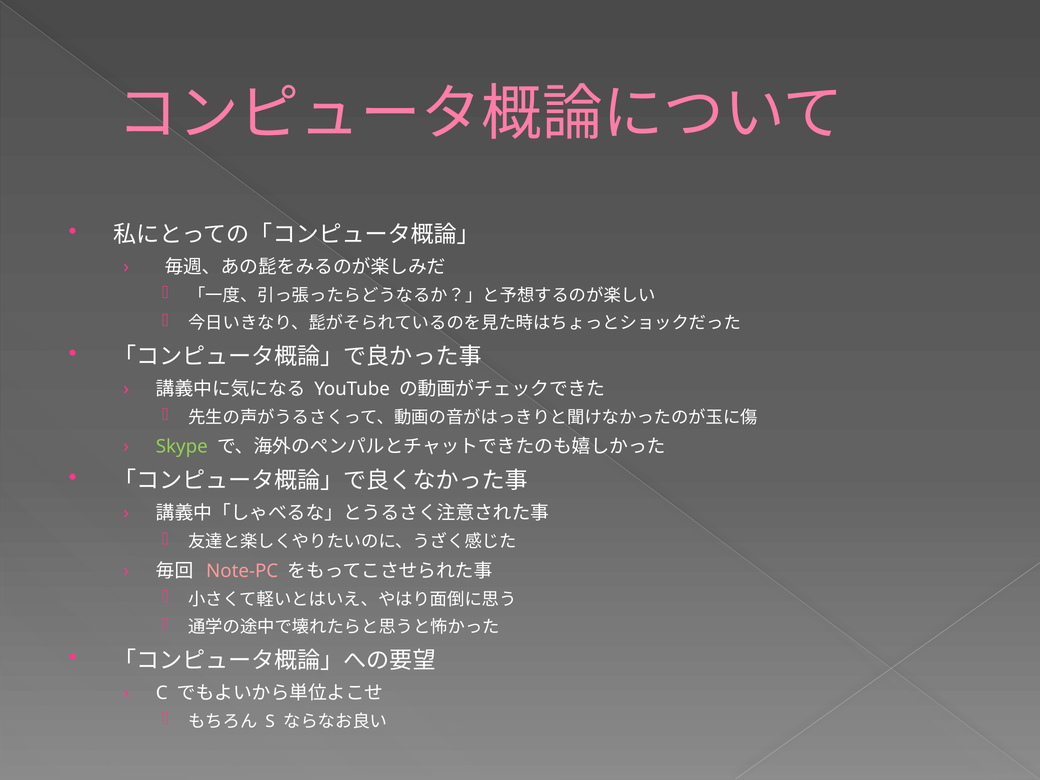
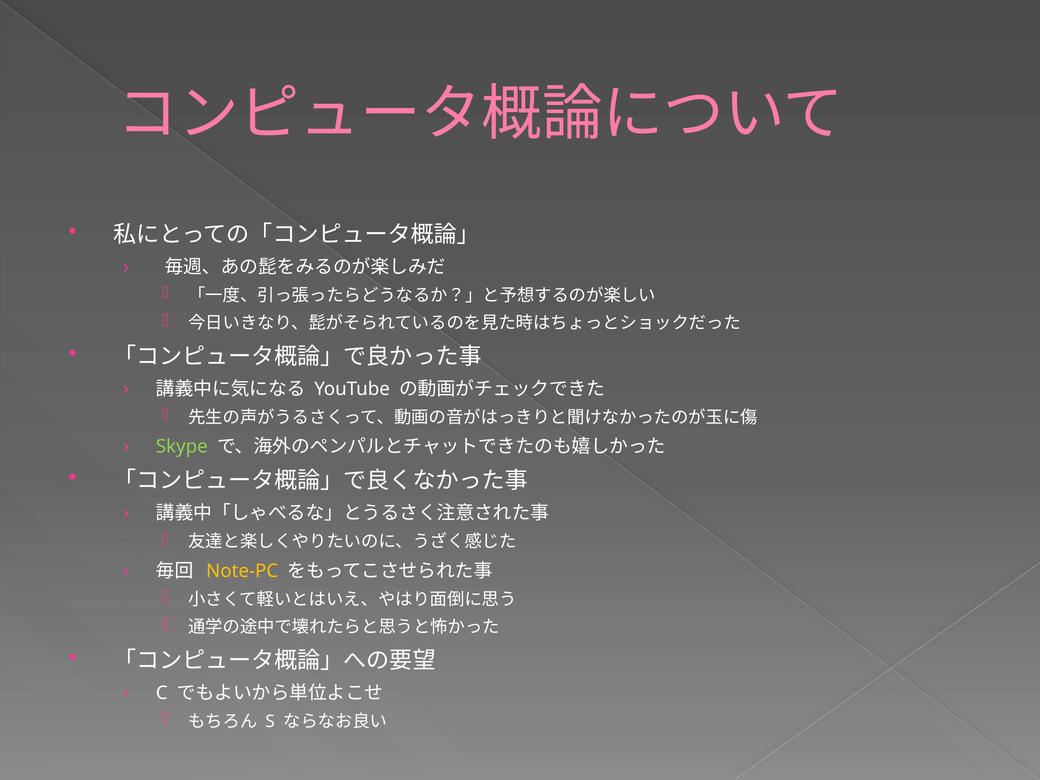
Note-PC colour: pink -> yellow
